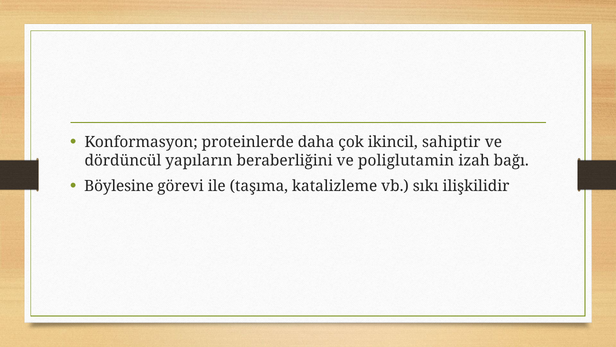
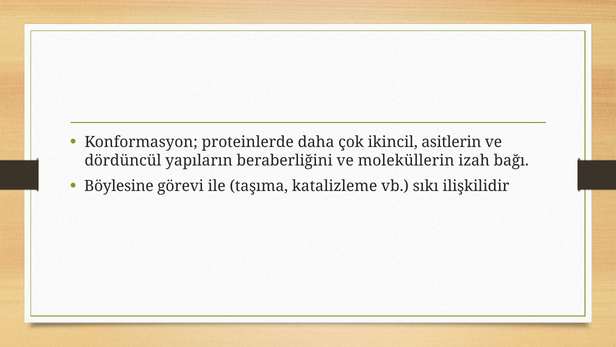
sahiptir: sahiptir -> asitlerin
poliglutamin: poliglutamin -> moleküllerin
